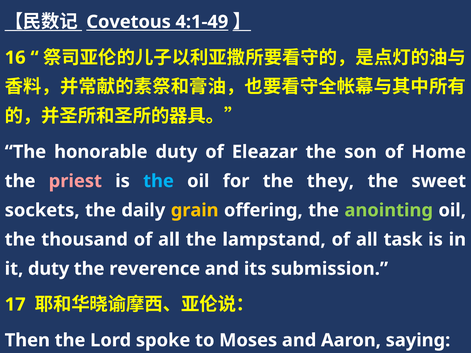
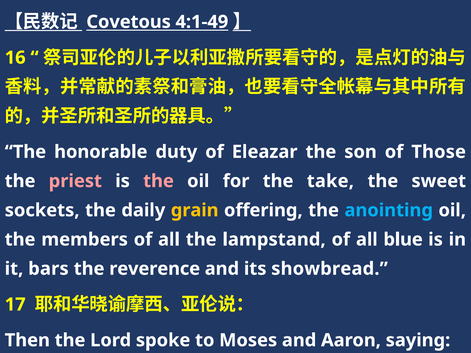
Home: Home -> Those
the at (159, 181) colour: light blue -> pink
they: they -> take
anointing colour: light green -> light blue
thousand: thousand -> members
task: task -> blue
it duty: duty -> bars
submission: submission -> showbread
